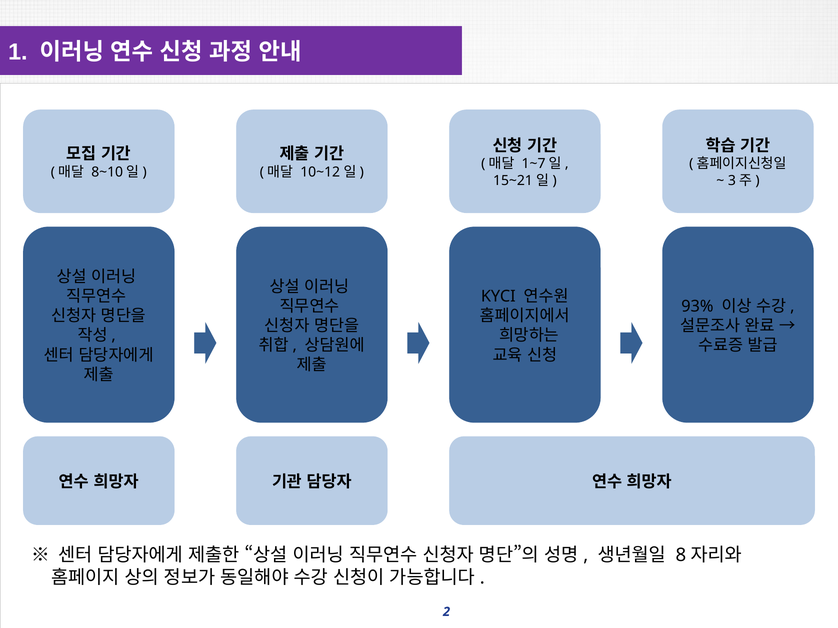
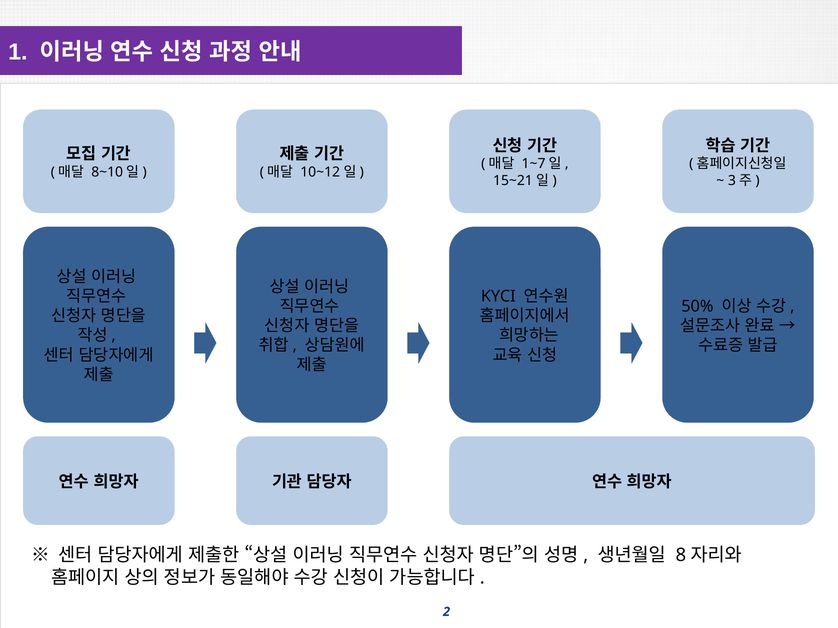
93%: 93% -> 50%
